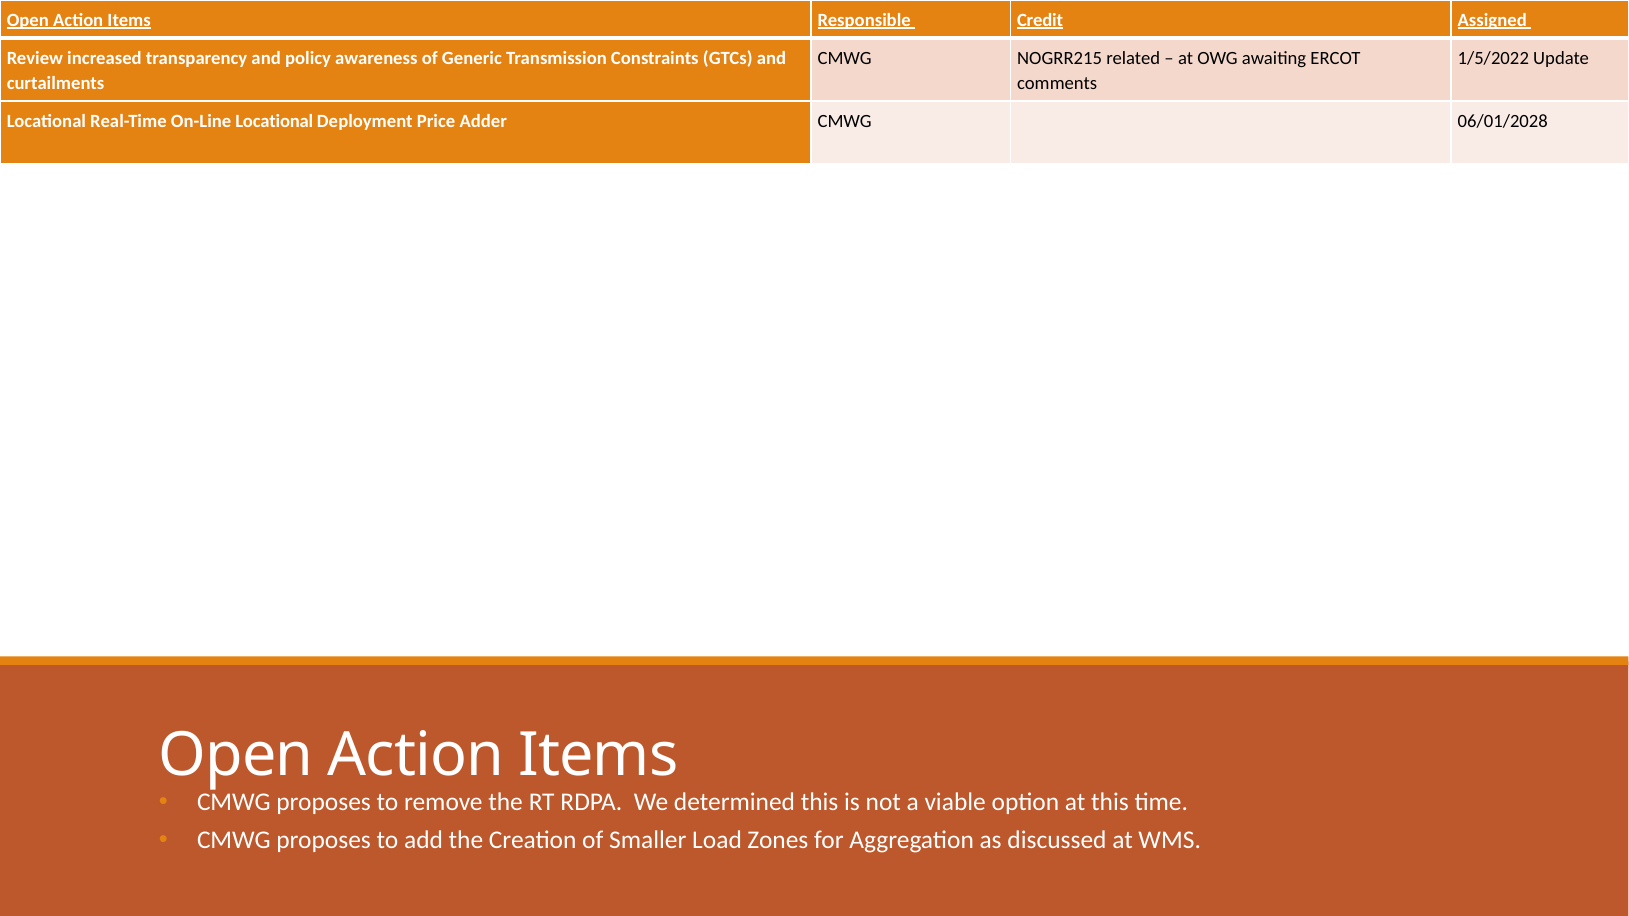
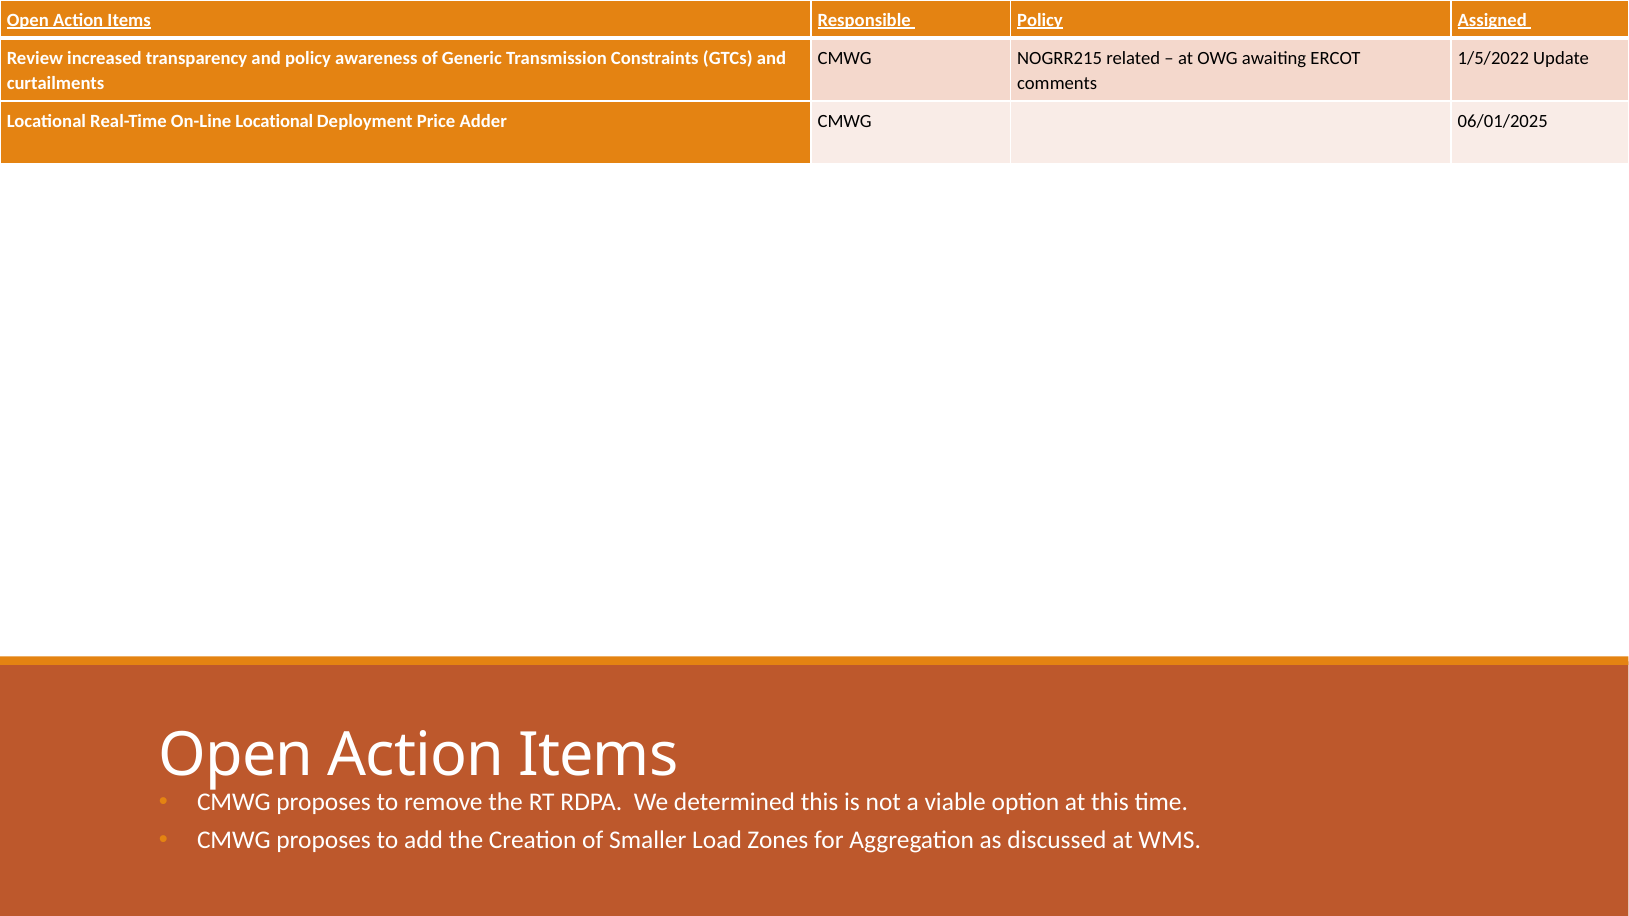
Responsible Credit: Credit -> Policy
06/01/2028: 06/01/2028 -> 06/01/2025
